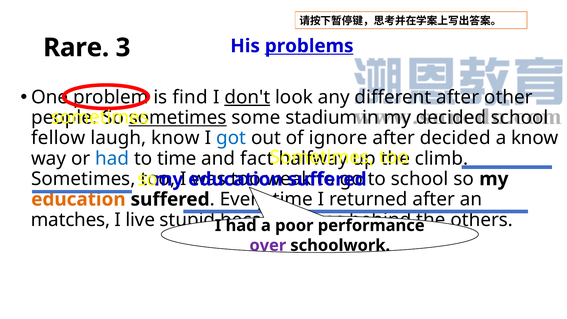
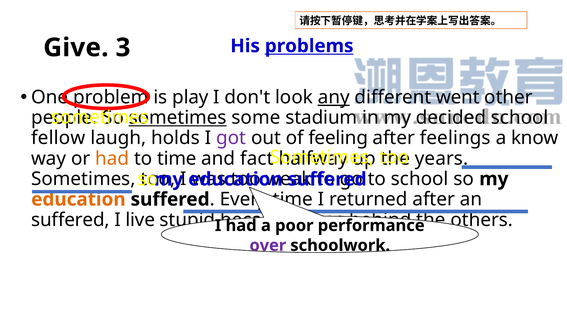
Rare: Rare -> Give
find: find -> play
don't underline: present -> none
any underline: none -> present
different after: after -> went
laugh know: know -> holds
got colour: blue -> purple
ignore: ignore -> feeling
after decided: decided -> feelings
had at (112, 158) colour: blue -> orange
climb: climb -> years
matches at (70, 220): matches -> suffered
